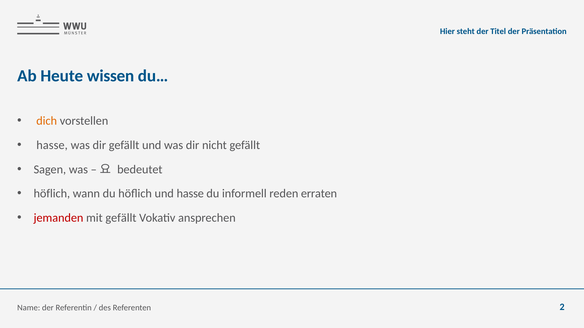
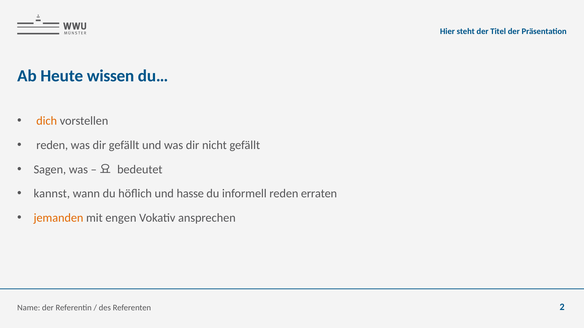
hasse at (52, 145): hasse -> reden
höflich at (52, 194): höflich -> kannst
jemanden colour: red -> orange
mit gefällt: gefällt -> engen
